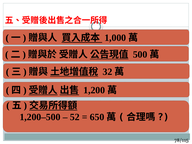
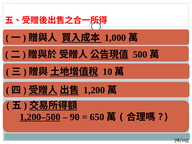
32: 32 -> 10
1,200–500 underline: none -> present
52: 52 -> 90
